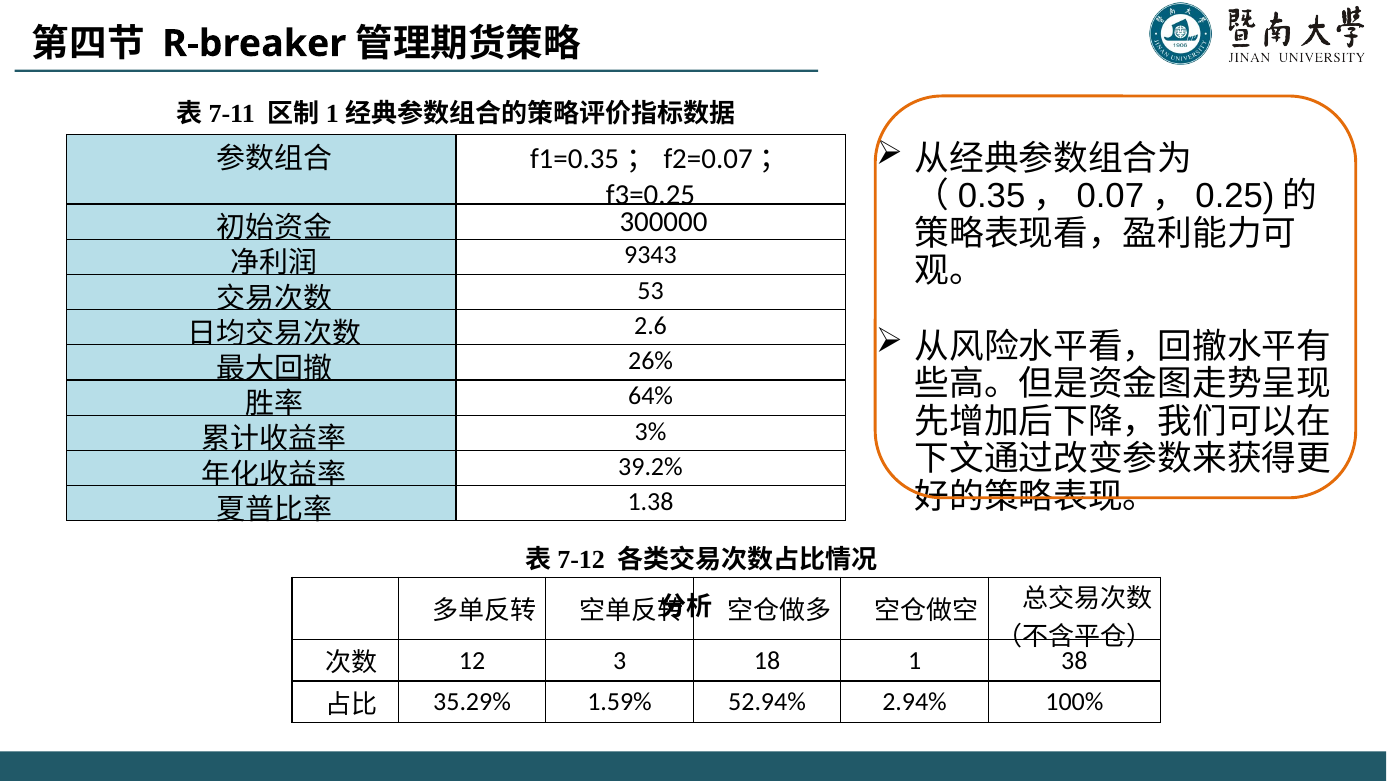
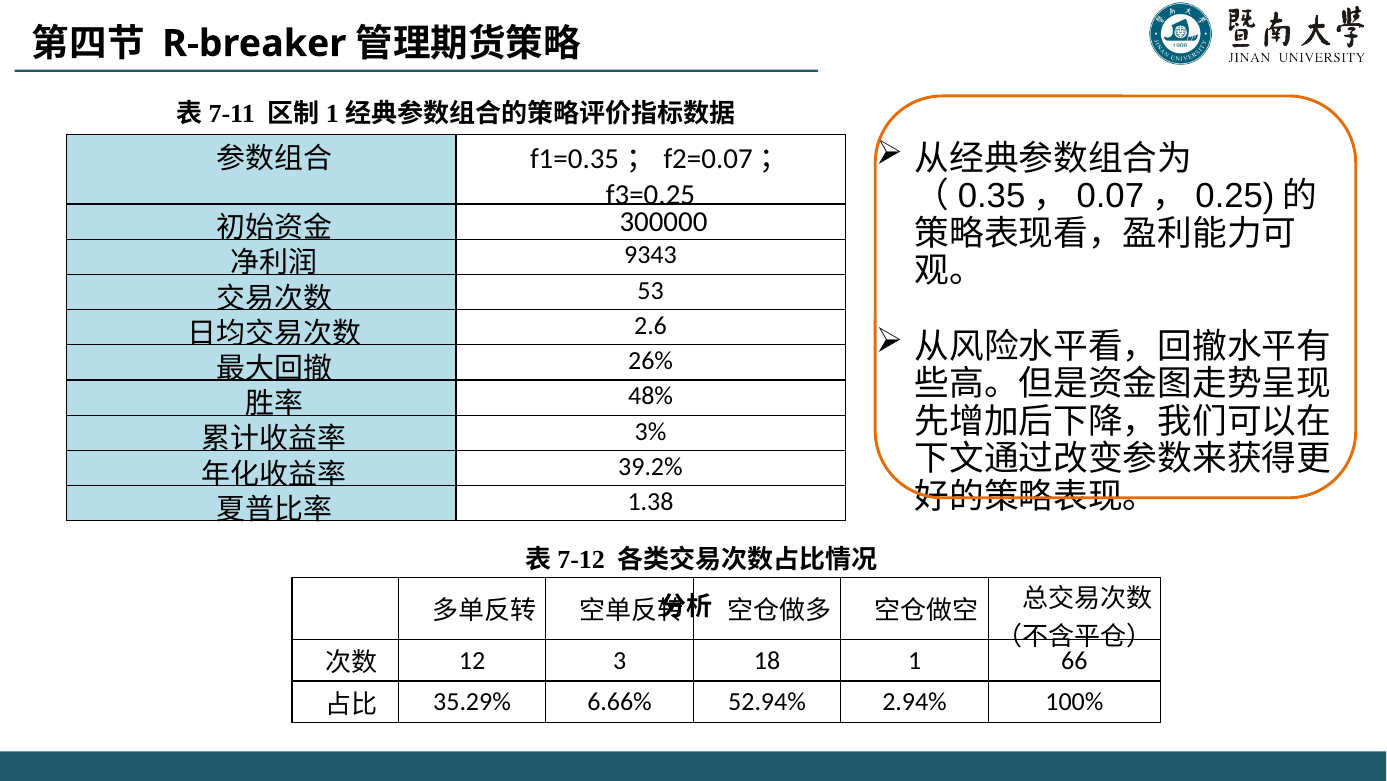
64%: 64% -> 48%
38: 38 -> 66
1.59%: 1.59% -> 6.66%
